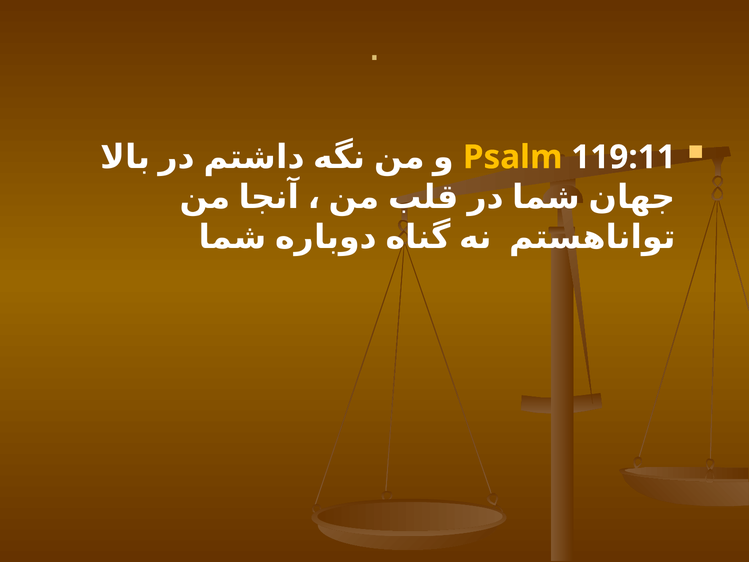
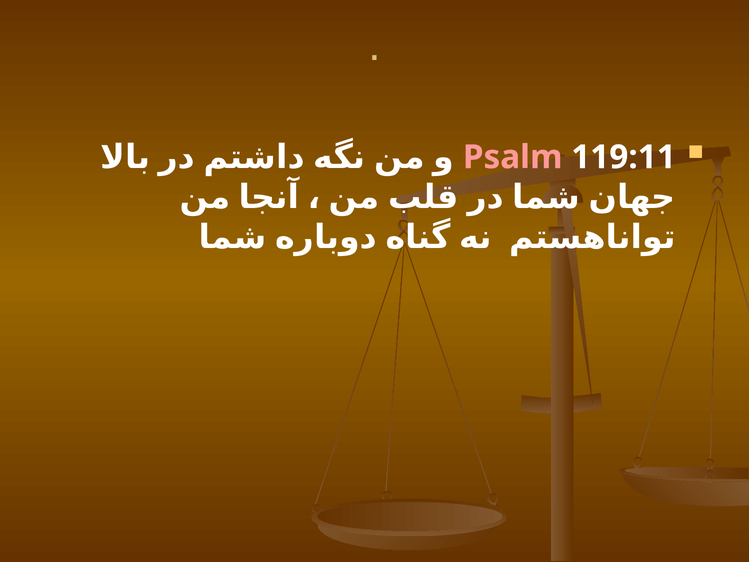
Psalm colour: yellow -> pink
